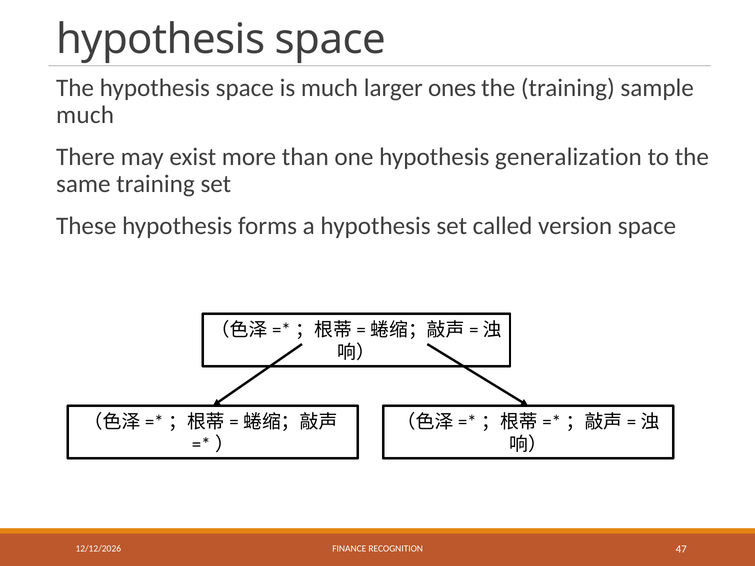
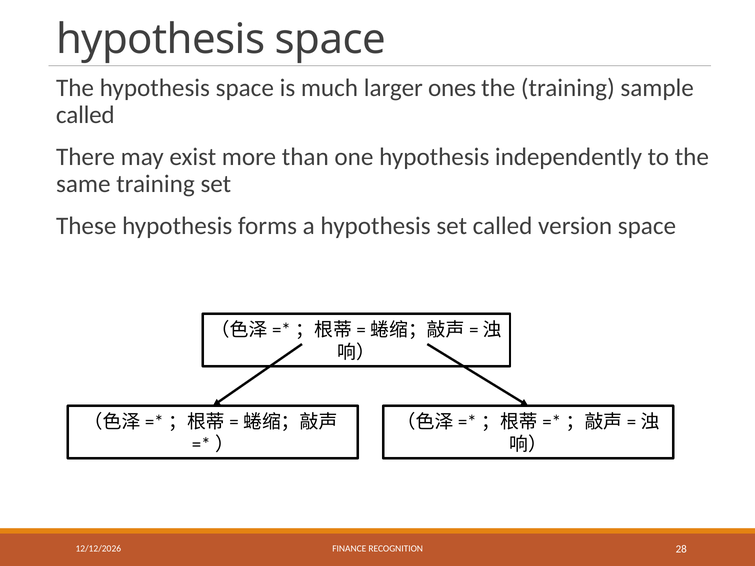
much at (85, 115): much -> called
generalization: generalization -> independently
47: 47 -> 28
